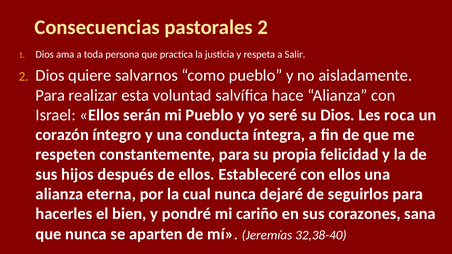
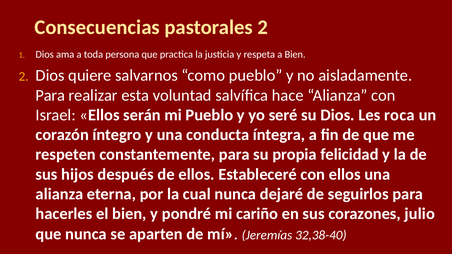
a Salir: Salir -> Bien
sana: sana -> julio
